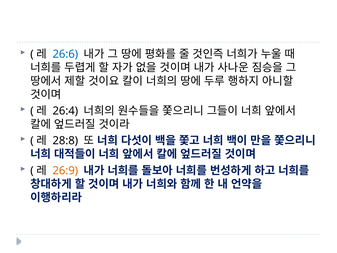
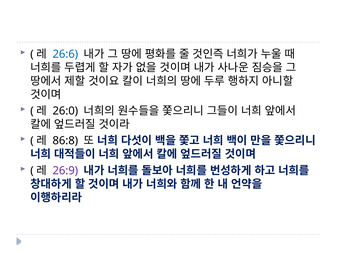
26:4: 26:4 -> 26:0
28:8: 28:8 -> 86:8
26:9 colour: orange -> purple
